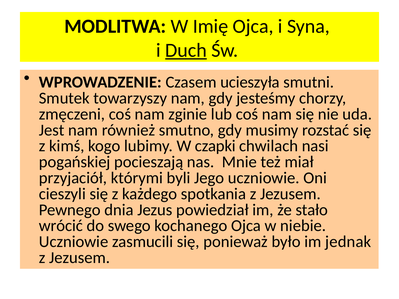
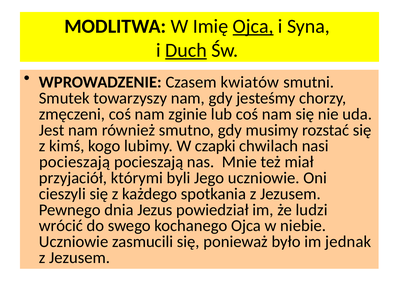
Ojca at (253, 26) underline: none -> present
ucieszyła: ucieszyła -> kwiatów
pogańskiej at (75, 162): pogańskiej -> pocieszają
stało: stało -> ludzi
